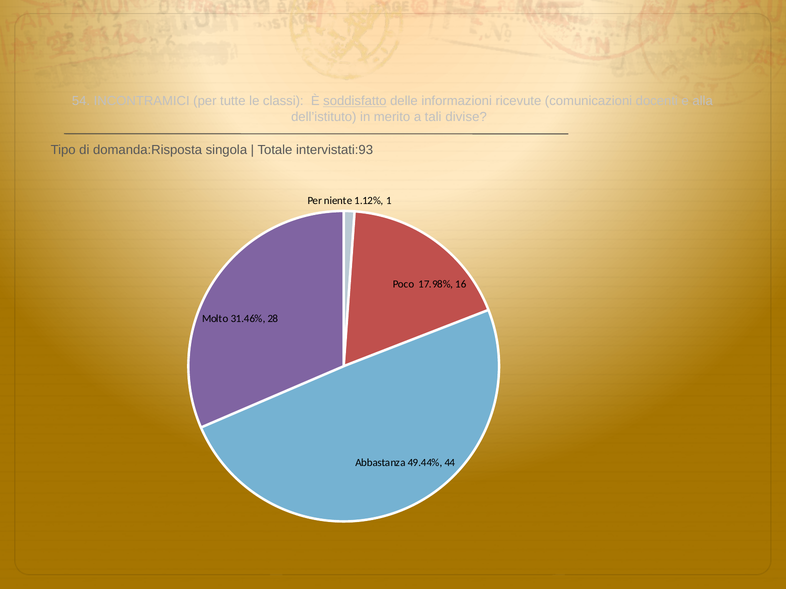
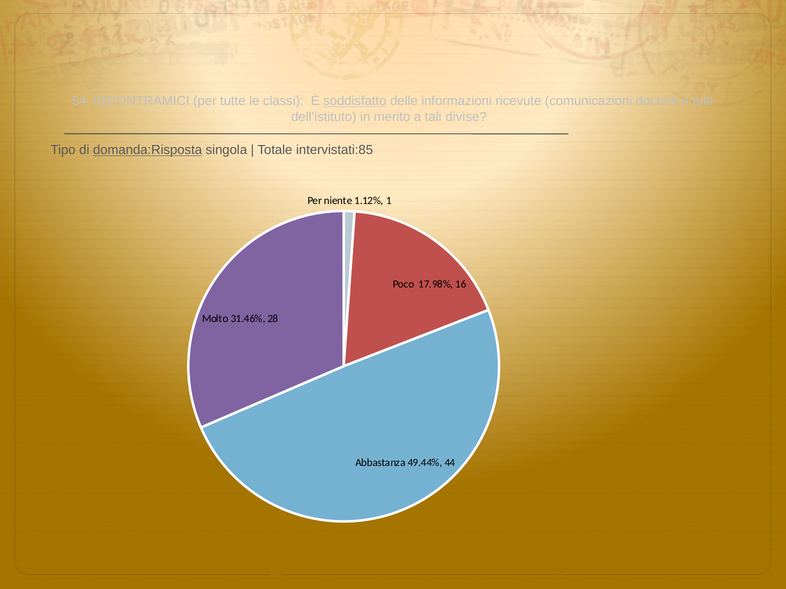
alla: alla -> tutti
domanda:Risposta underline: none -> present
intervistati:93: intervistati:93 -> intervistati:85
